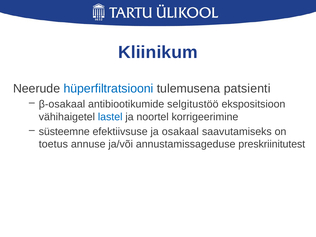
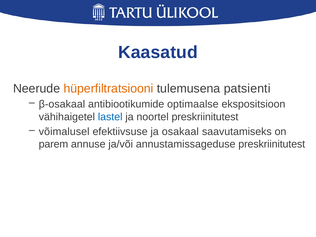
Kliinikum: Kliinikum -> Kaasatud
hüperfiltratsiooni colour: blue -> orange
selgitustöö: selgitustöö -> optimaalse
noortel korrigeerimine: korrigeerimine -> preskriinitutest
süsteemne: süsteemne -> võimalusel
toetus: toetus -> parem
